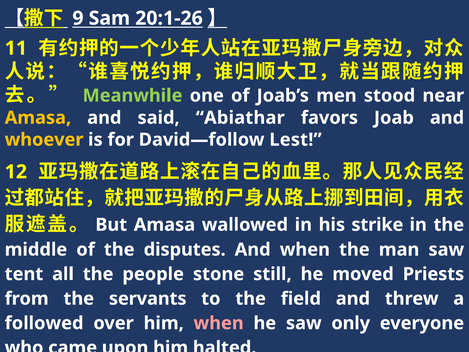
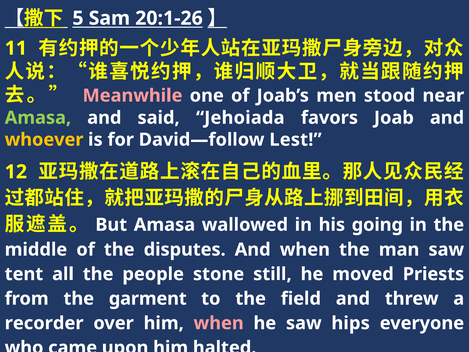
9: 9 -> 5
Meanwhile colour: light green -> pink
Amasa at (38, 118) colour: yellow -> light green
Abiathar: Abiathar -> Jehoiada
strike: strike -> going
servants: servants -> garment
followed: followed -> recorder
only: only -> hips
